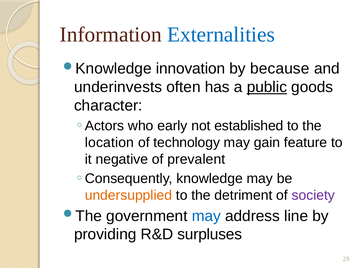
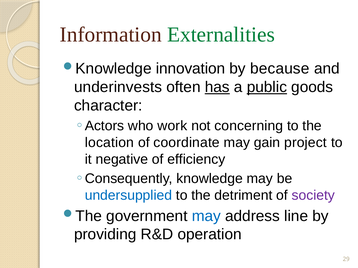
Externalities colour: blue -> green
has underline: none -> present
early: early -> work
established: established -> concerning
technology: technology -> coordinate
feature: feature -> project
prevalent: prevalent -> efficiency
undersupplied colour: orange -> blue
surpluses: surpluses -> operation
